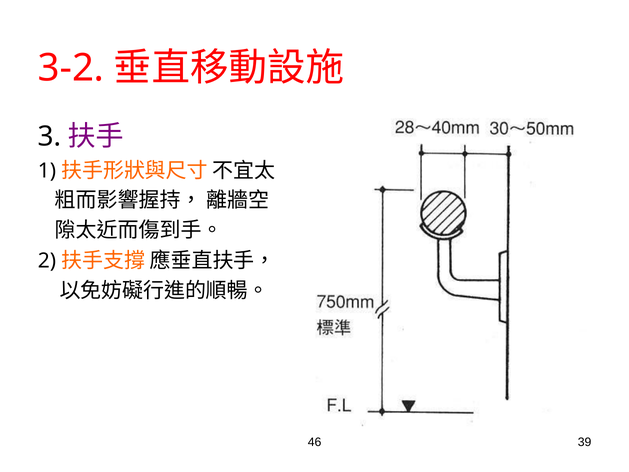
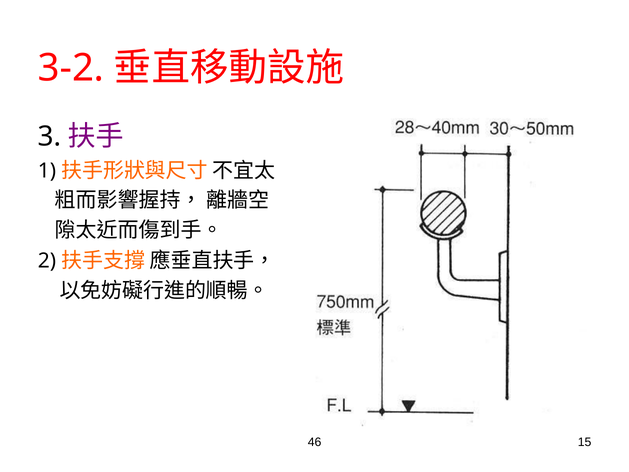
39: 39 -> 15
